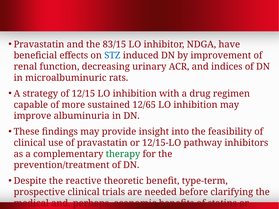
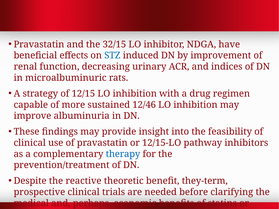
83/15: 83/15 -> 32/15
12/65: 12/65 -> 12/46
therapy colour: green -> blue
type-term: type-term -> they-term
